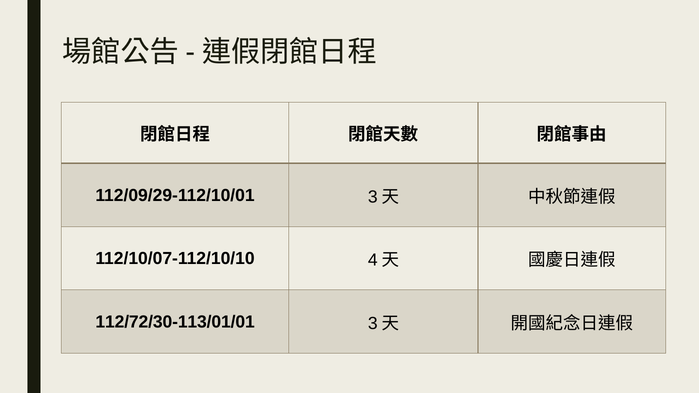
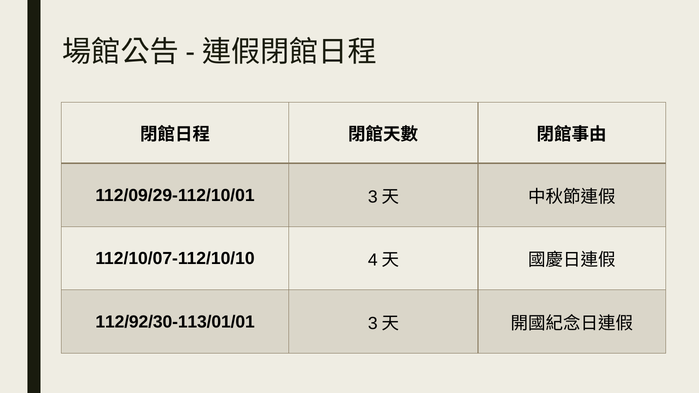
112/72/30-113/01/01: 112/72/30-113/01/01 -> 112/92/30-113/01/01
